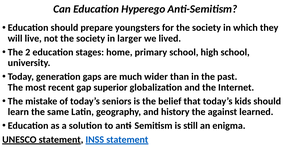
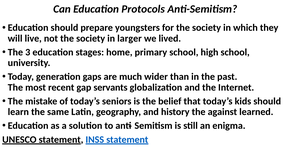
Hyperego: Hyperego -> Protocols
2: 2 -> 3
superior: superior -> servants
